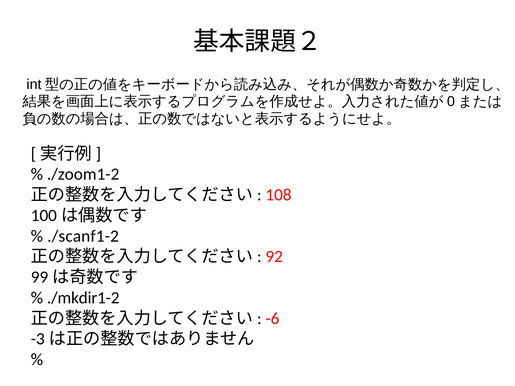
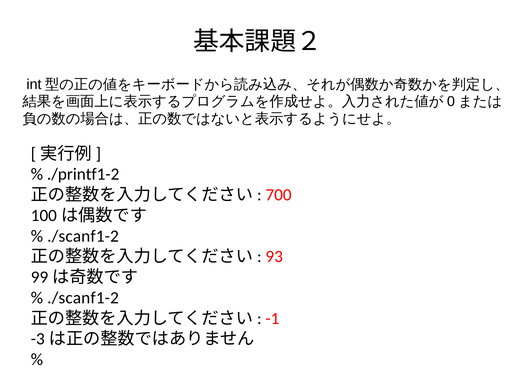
./zoom1-2: ./zoom1-2 -> ./printf1-2
108: 108 -> 700
92: 92 -> 93
./mkdir1-2 at (83, 298): ./mkdir1-2 -> ./scanf1-2
-6: -6 -> -1
